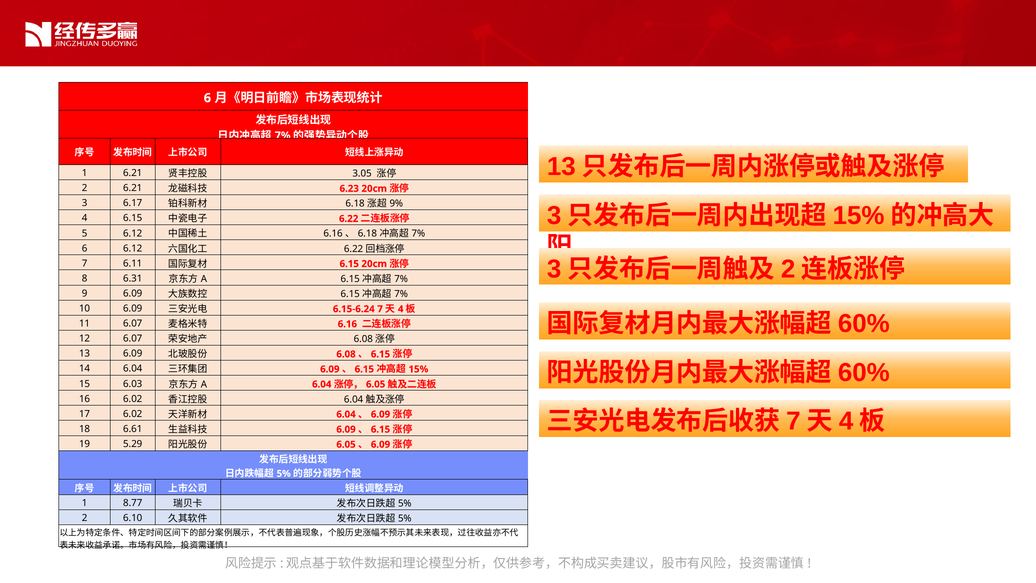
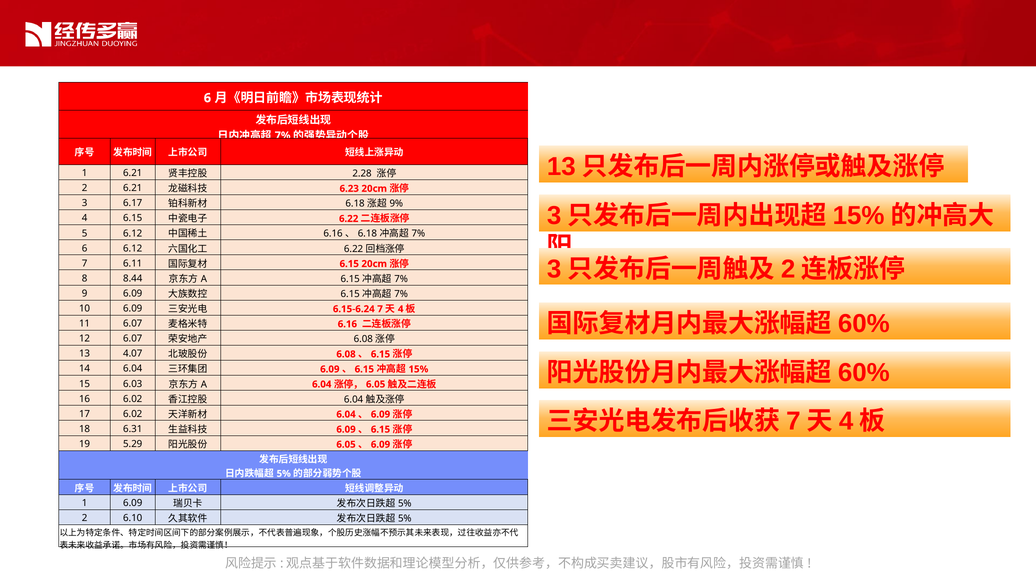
3.05: 3.05 -> 2.28
6.31: 6.31 -> 8.44
13 6.09: 6.09 -> 4.07
6.61: 6.61 -> 6.31
1 8.77: 8.77 -> 6.09
